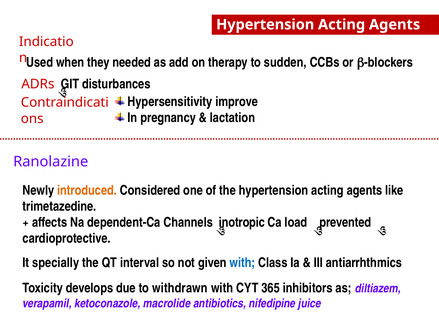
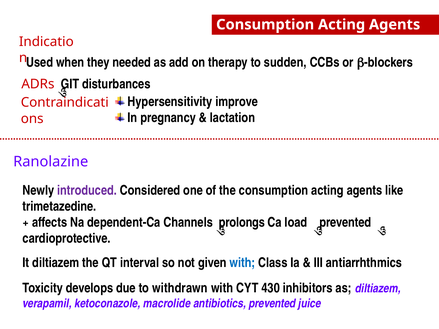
Hypertension at (265, 25): Hypertension -> Consumption
introduced colour: orange -> purple
the hypertension: hypertension -> consumption
inotropic: inotropic -> prolongs
It specially: specially -> diltiazem
365: 365 -> 430
antibiotics nifedipine: nifedipine -> prevented
